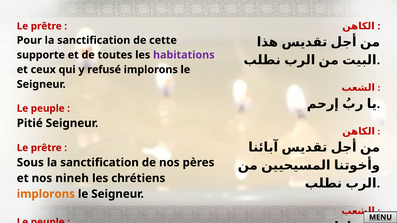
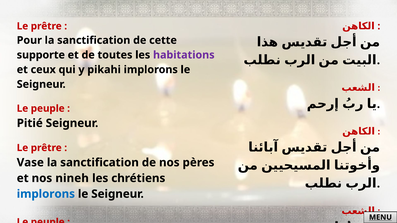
refusé: refusé -> pikahi
Sous: Sous -> Vase
implorons at (46, 194) colour: orange -> blue
